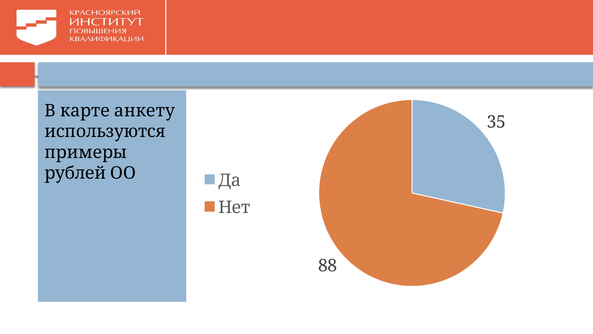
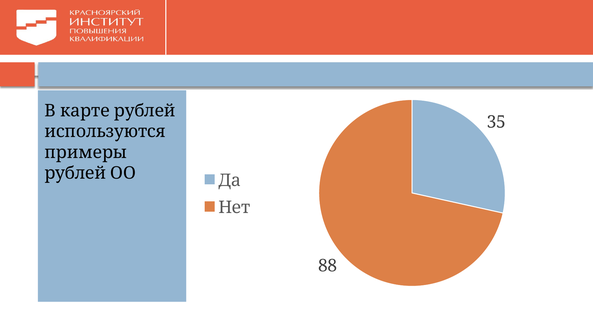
карте анкету: анкету -> рублей
